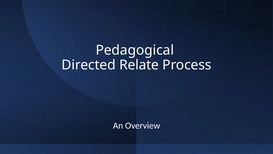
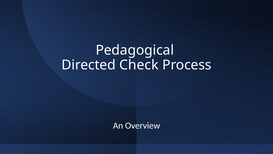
Relate: Relate -> Check
